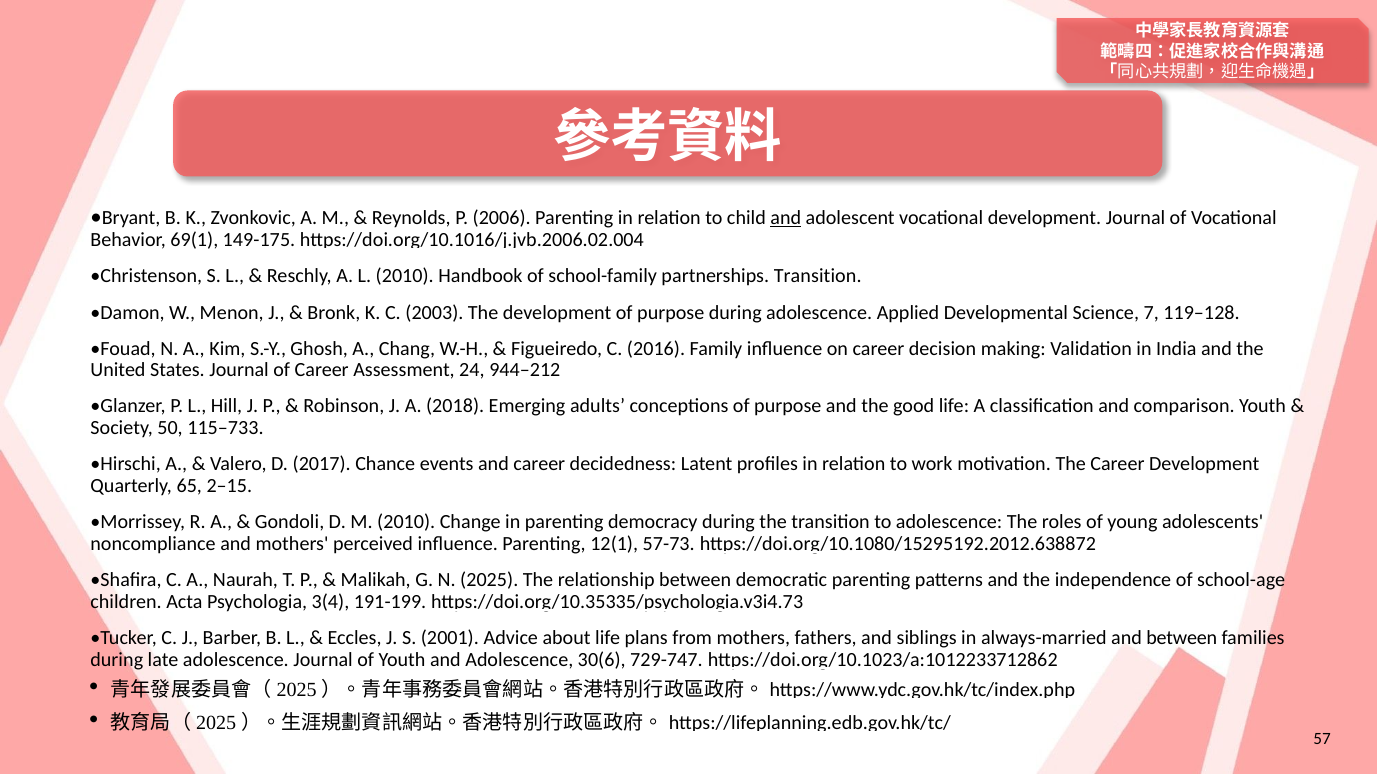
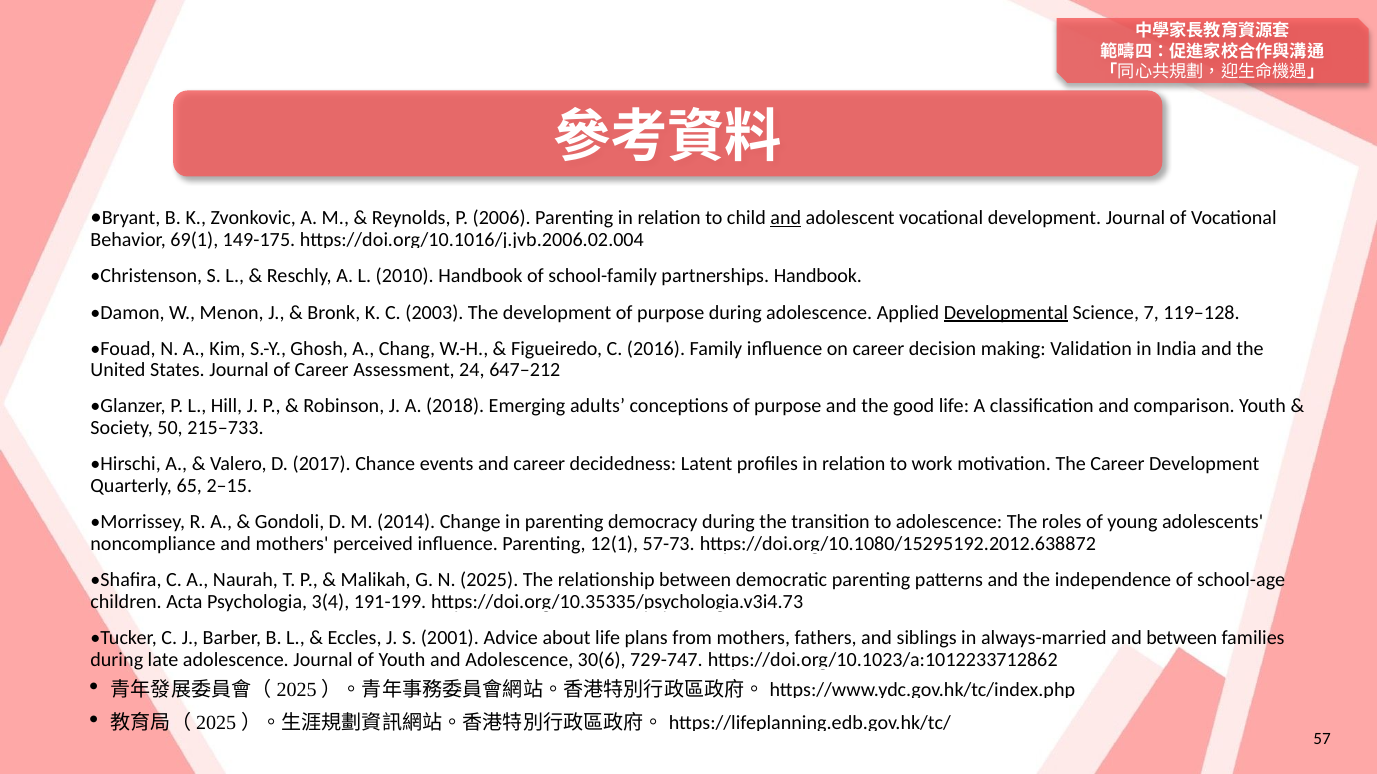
partnerships Transition: Transition -> Handbook
Developmental underline: none -> present
944–212: 944–212 -> 647–212
115–733: 115–733 -> 215–733
M 2010: 2010 -> 2014
